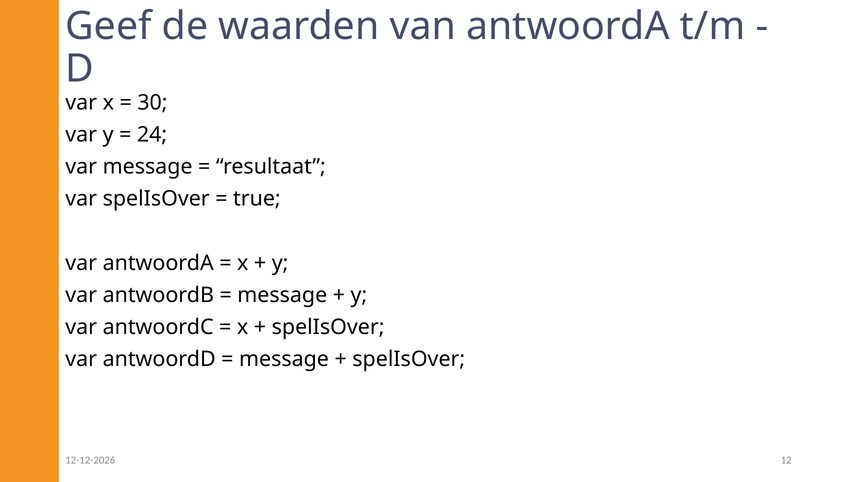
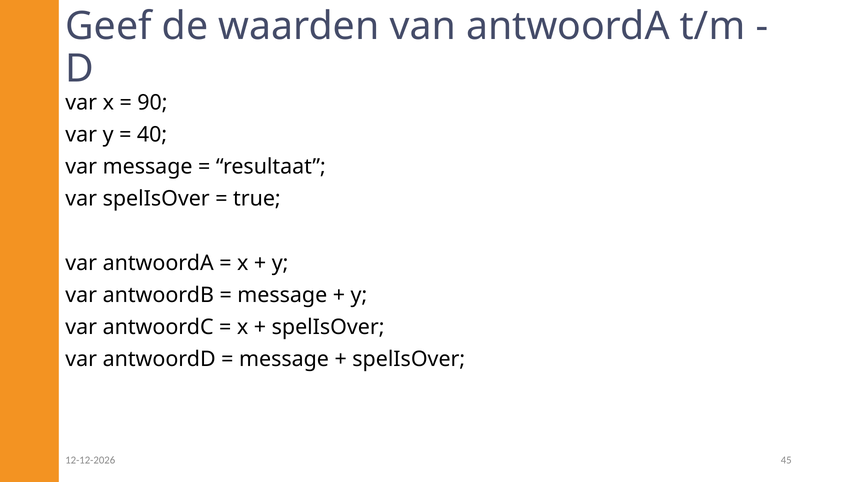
30: 30 -> 90
24: 24 -> 40
12: 12 -> 45
